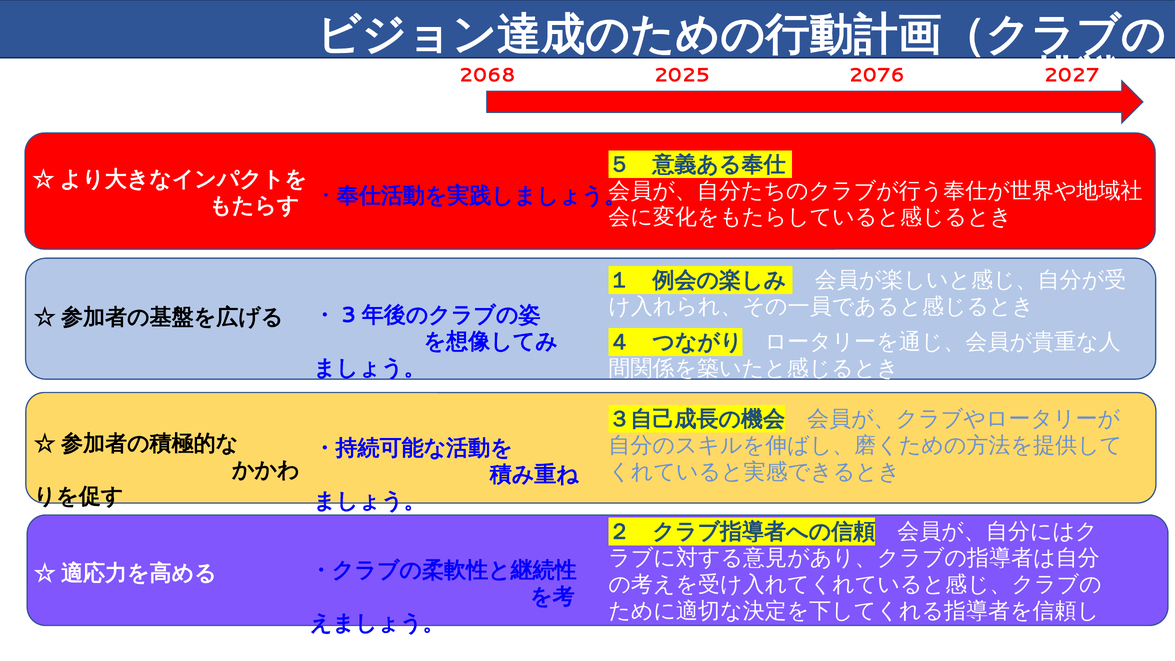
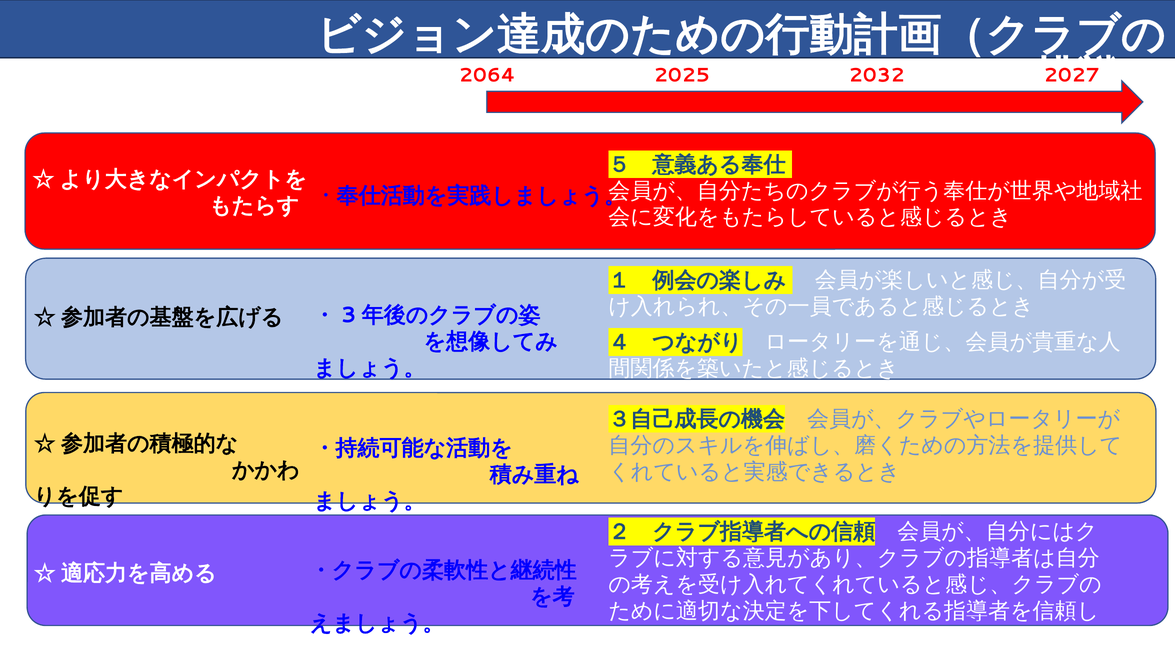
2068: 2068 -> 2064
2076: 2076 -> 2032
